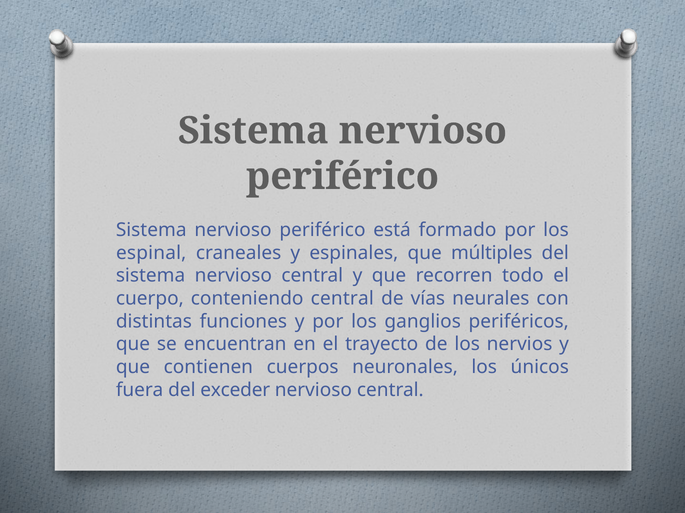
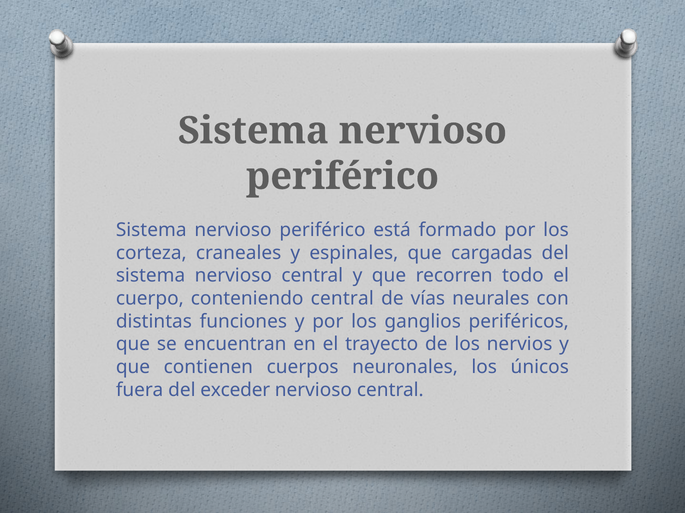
espinal: espinal -> corteza
múltiples: múltiples -> cargadas
